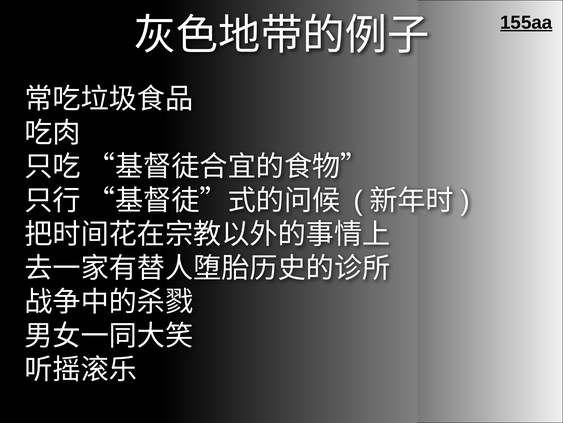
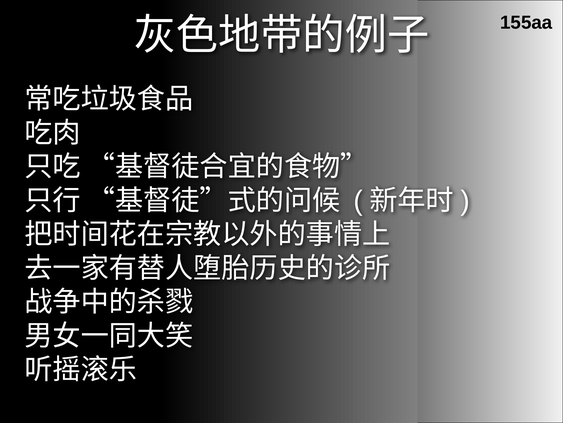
155aa underline: present -> none
